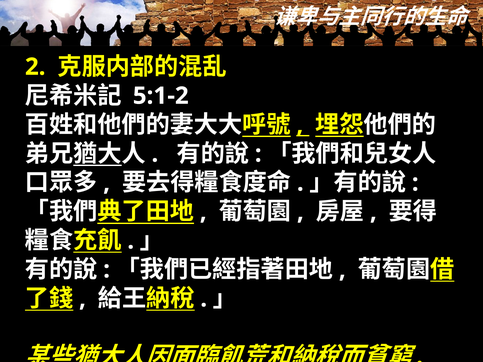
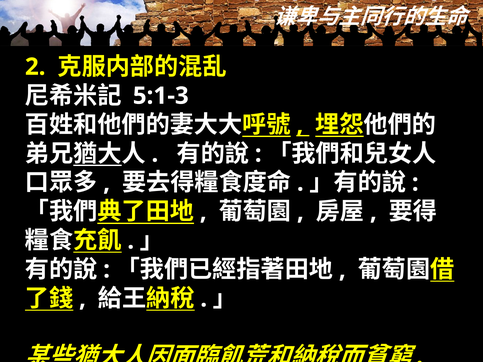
5:1-2: 5:1-2 -> 5:1-3
